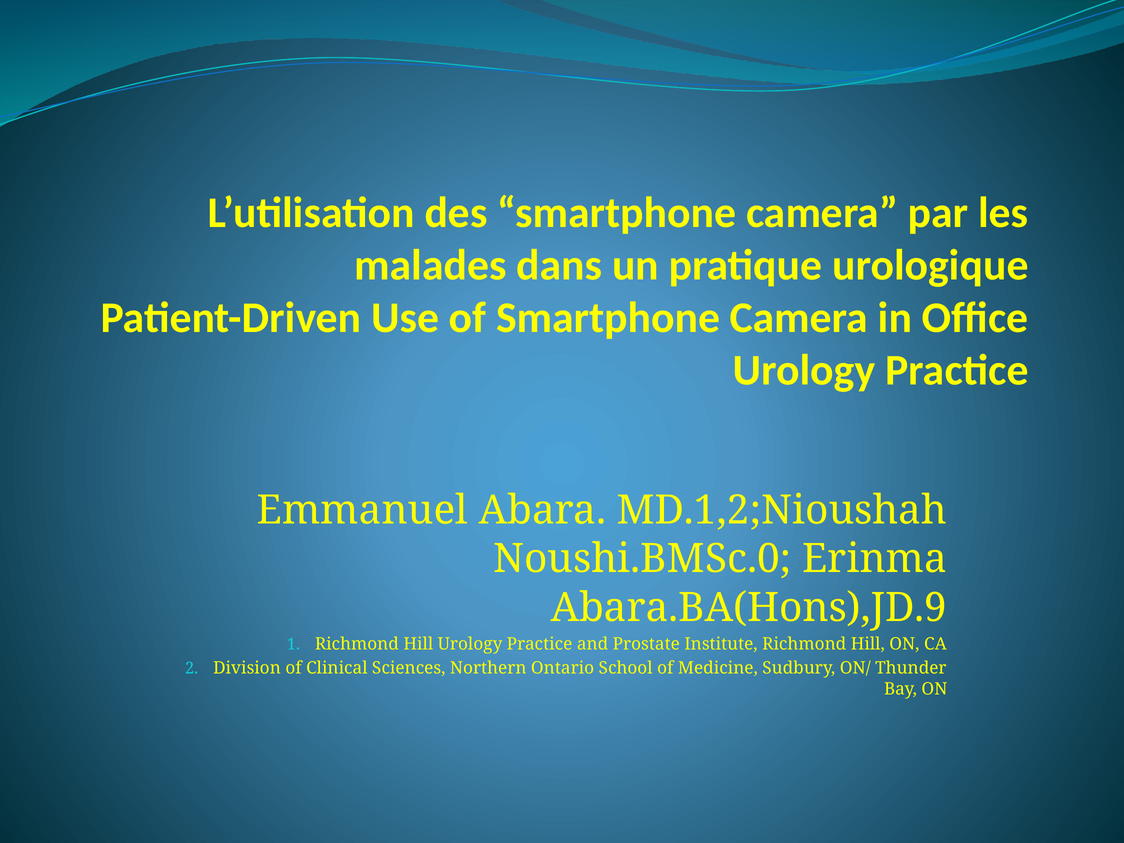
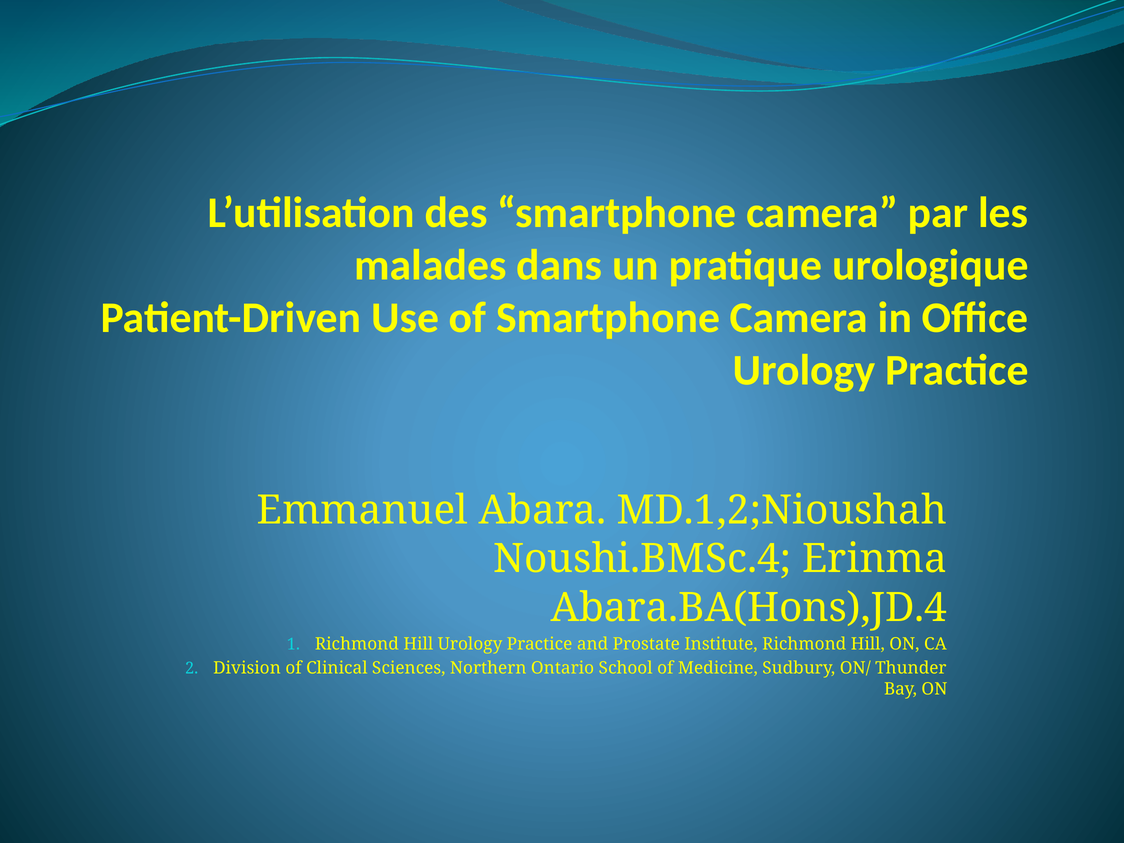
Noushi.BMSc.0: Noushi.BMSc.0 -> Noushi.BMSc.4
Abara.BA(Hons),JD.9: Abara.BA(Hons),JD.9 -> Abara.BA(Hons),JD.4
